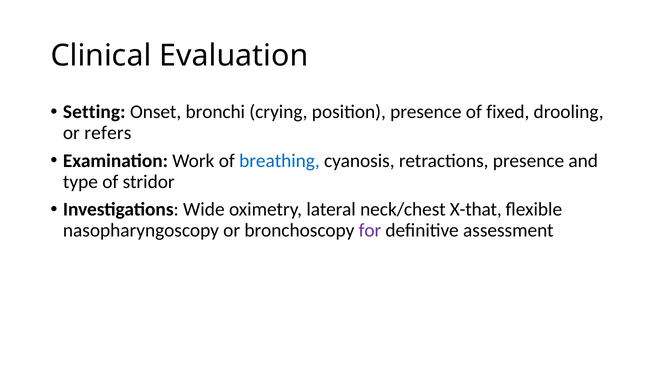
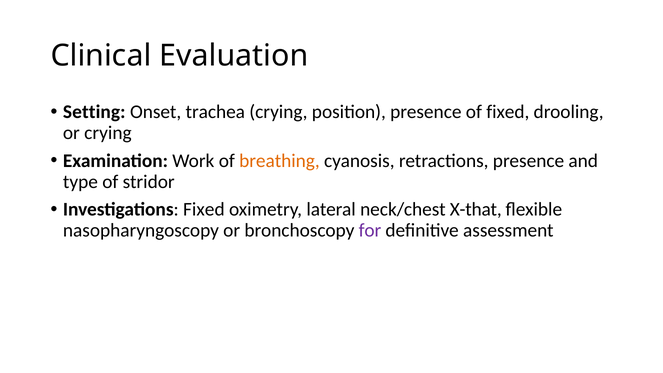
bronchi: bronchi -> trachea
or refers: refers -> crying
breathing colour: blue -> orange
Investigations Wide: Wide -> Fixed
